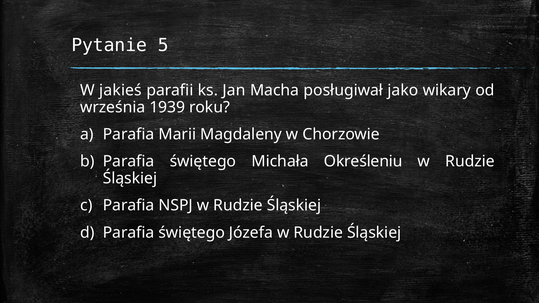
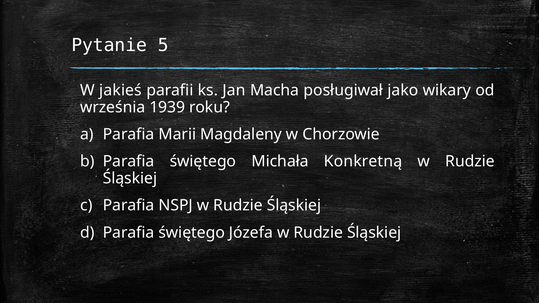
Określeniu: Określeniu -> Konkretną
